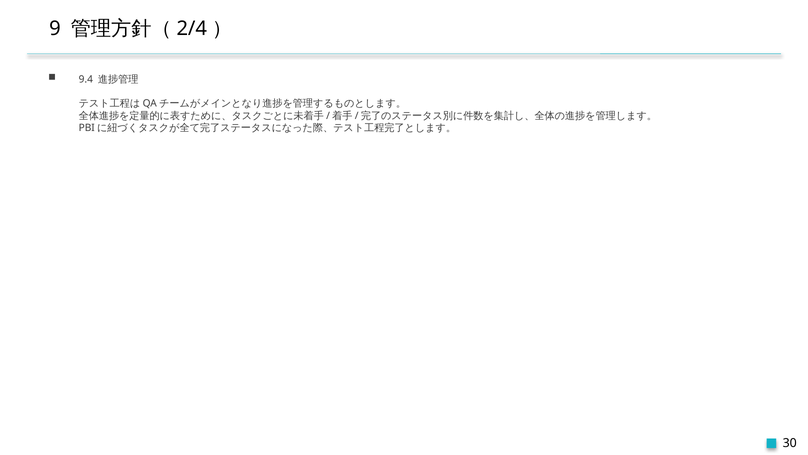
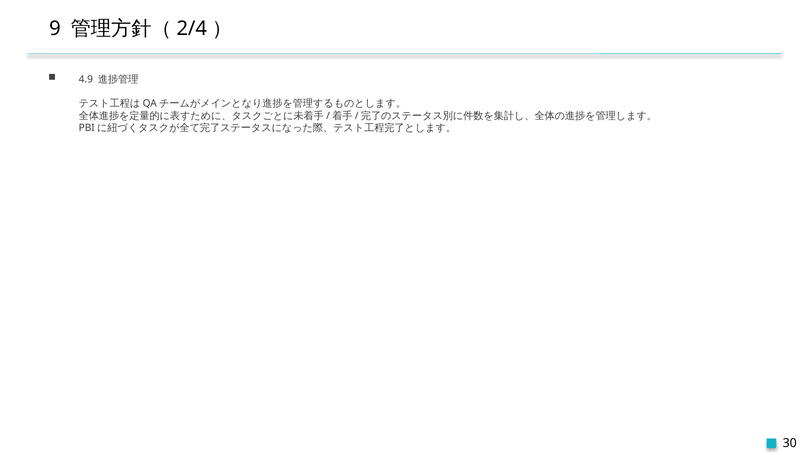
9.4: 9.4 -> 4.9
